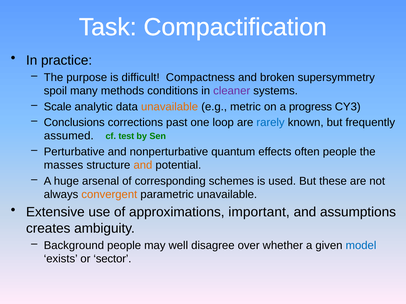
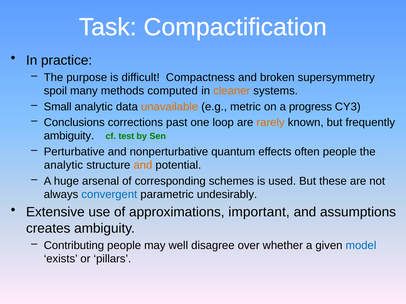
conditions: conditions -> computed
cleaner colour: purple -> orange
Scale: Scale -> Small
rarely colour: blue -> orange
assumed at (69, 136): assumed -> ambiguity
masses at (64, 165): masses -> analytic
convergent colour: orange -> blue
parametric unavailable: unavailable -> undesirably
Background: Background -> Contributing
sector: sector -> pillars
